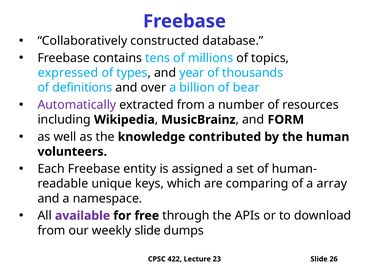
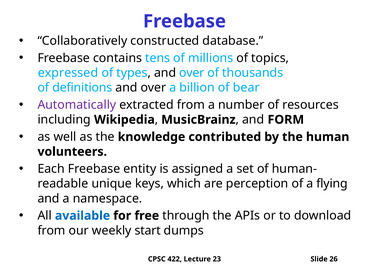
types and year: year -> over
comparing: comparing -> perception
array: array -> flying
available colour: purple -> blue
weekly slide: slide -> start
